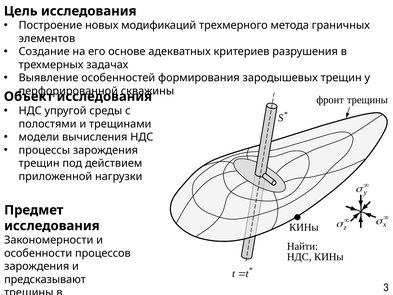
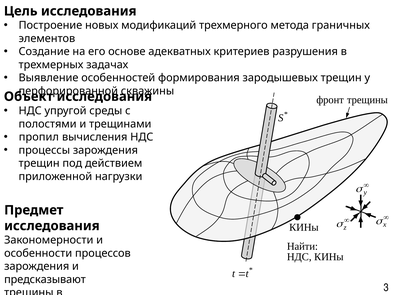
модели: модели -> пропил
